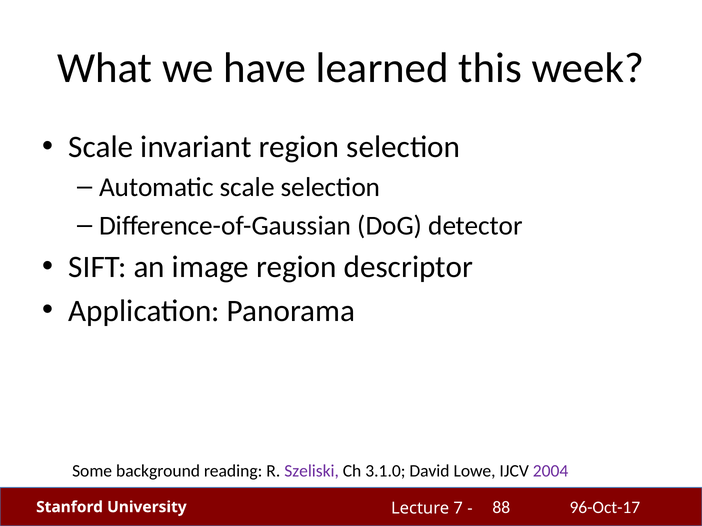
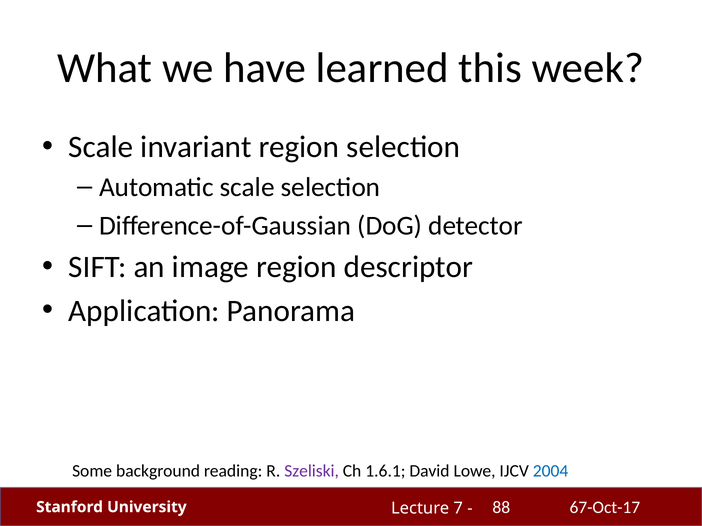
3.1.0: 3.1.0 -> 1.6.1
2004 colour: purple -> blue
96-Oct-17: 96-Oct-17 -> 67-Oct-17
